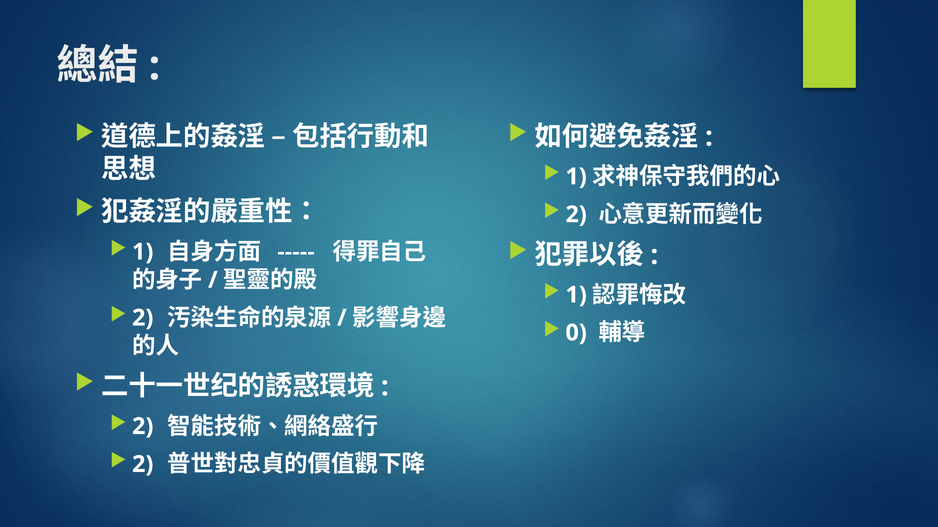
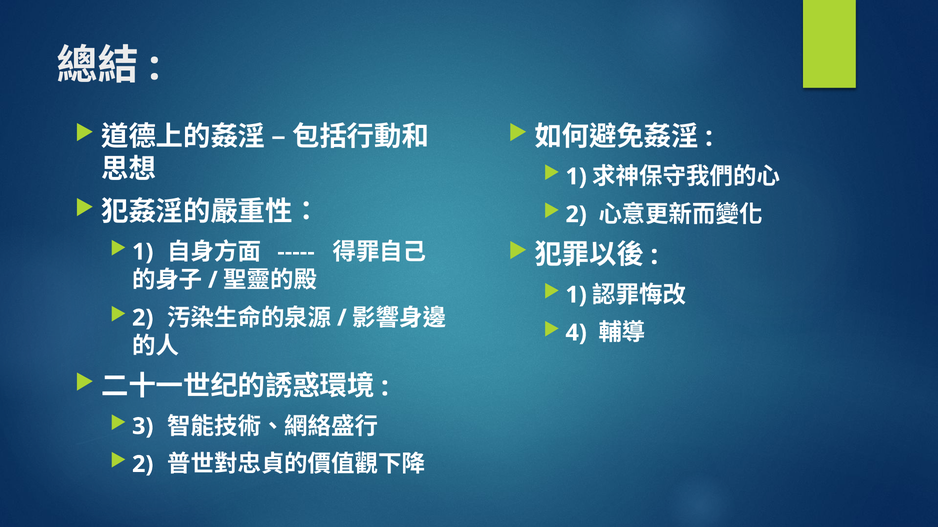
0: 0 -> 4
2 at (143, 427): 2 -> 3
